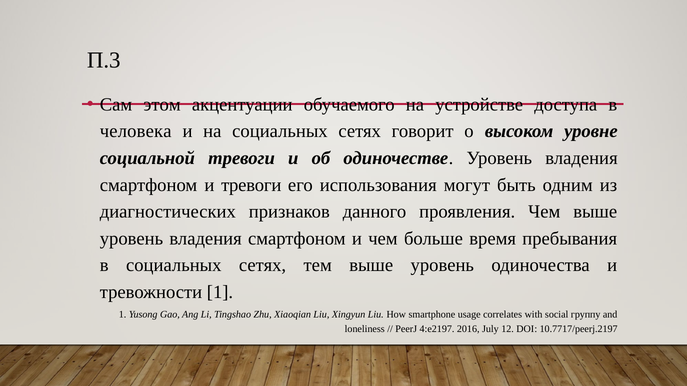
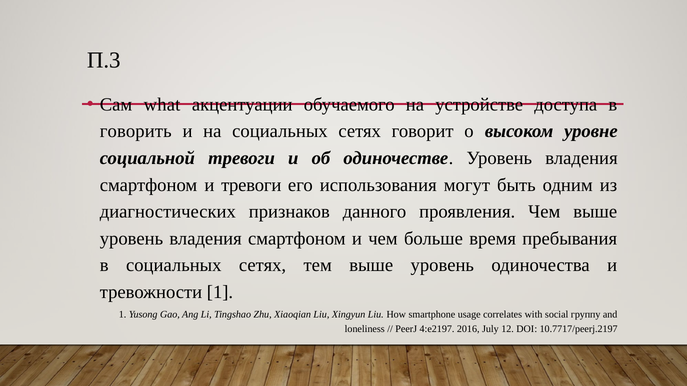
этом: этом -> what
человека: человека -> говорить
